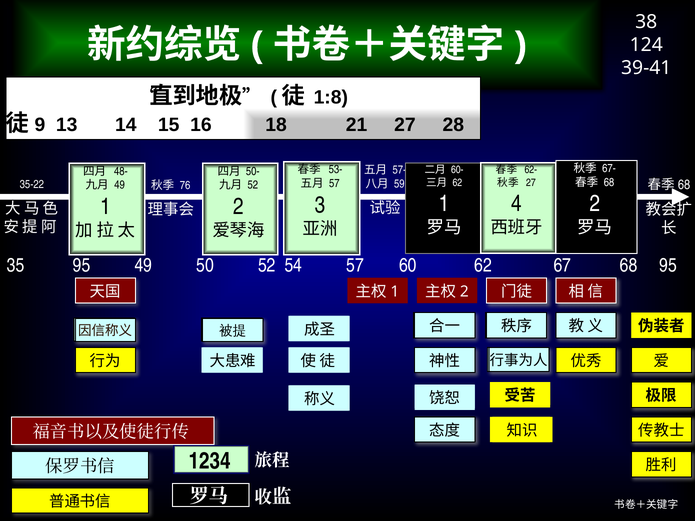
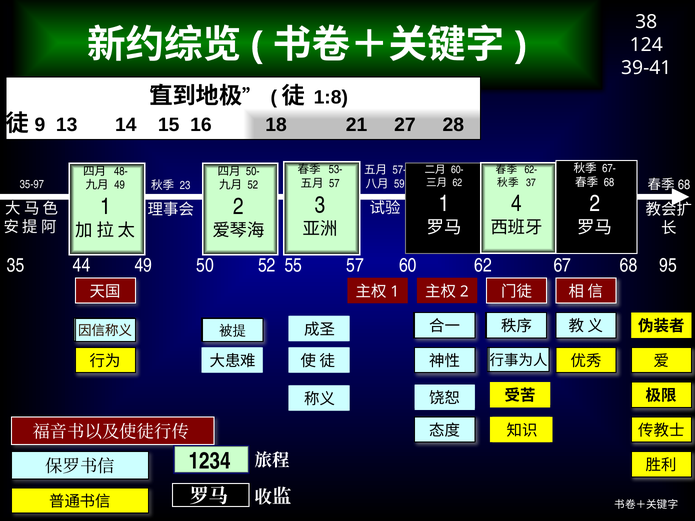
27 at (531, 183): 27 -> 37
35-22: 35-22 -> 35-97
76: 76 -> 23
35 95: 95 -> 44
54: 54 -> 55
